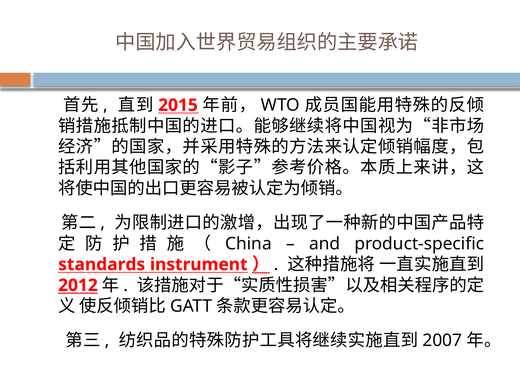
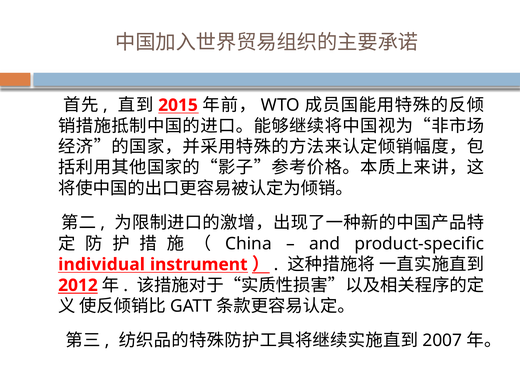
standards: standards -> individual
